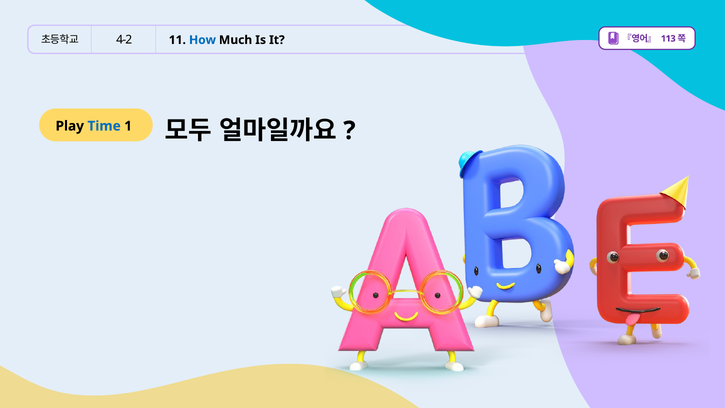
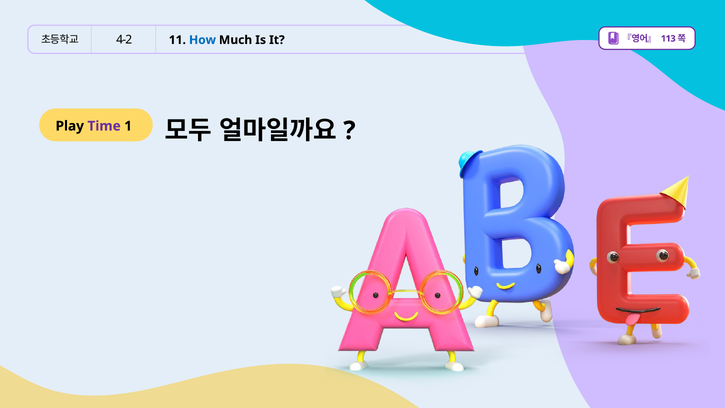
Time colour: blue -> purple
